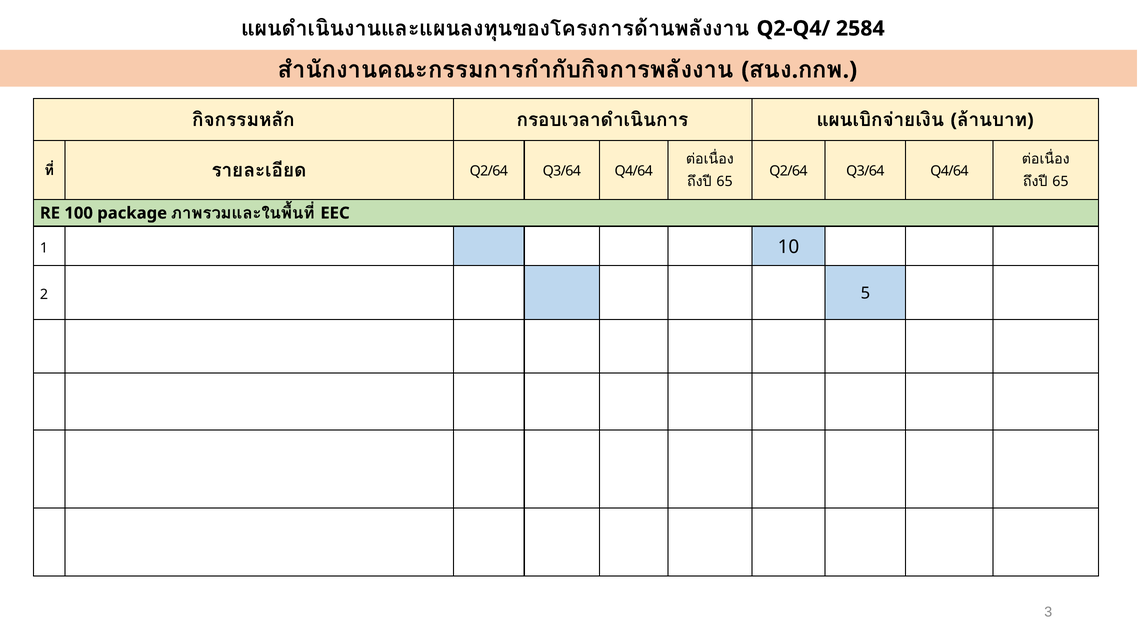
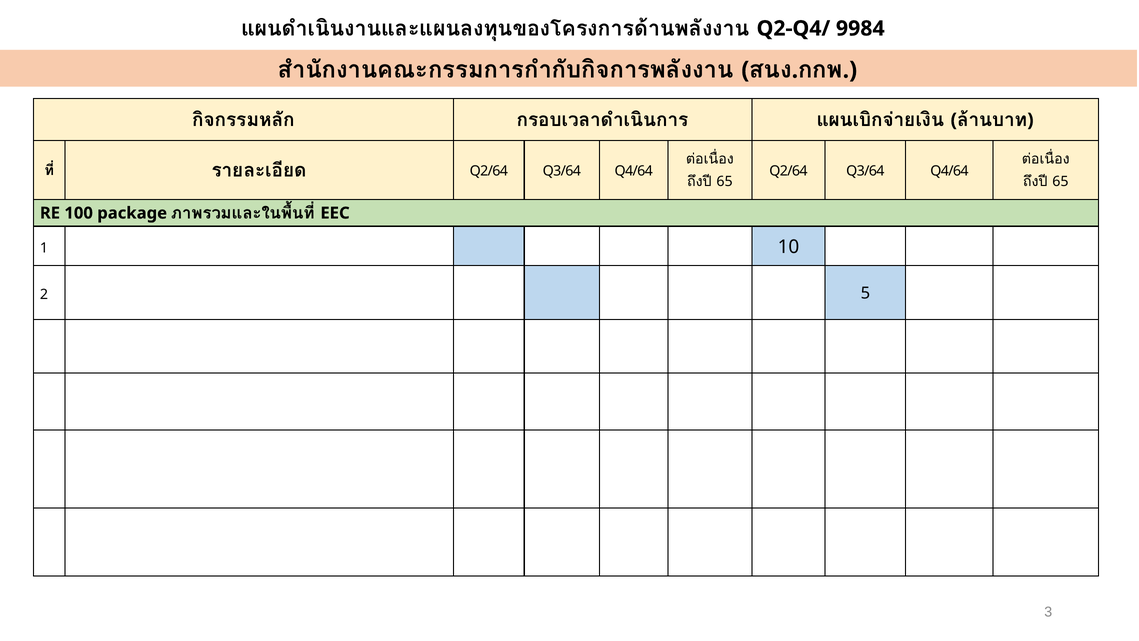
2584: 2584 -> 9984
